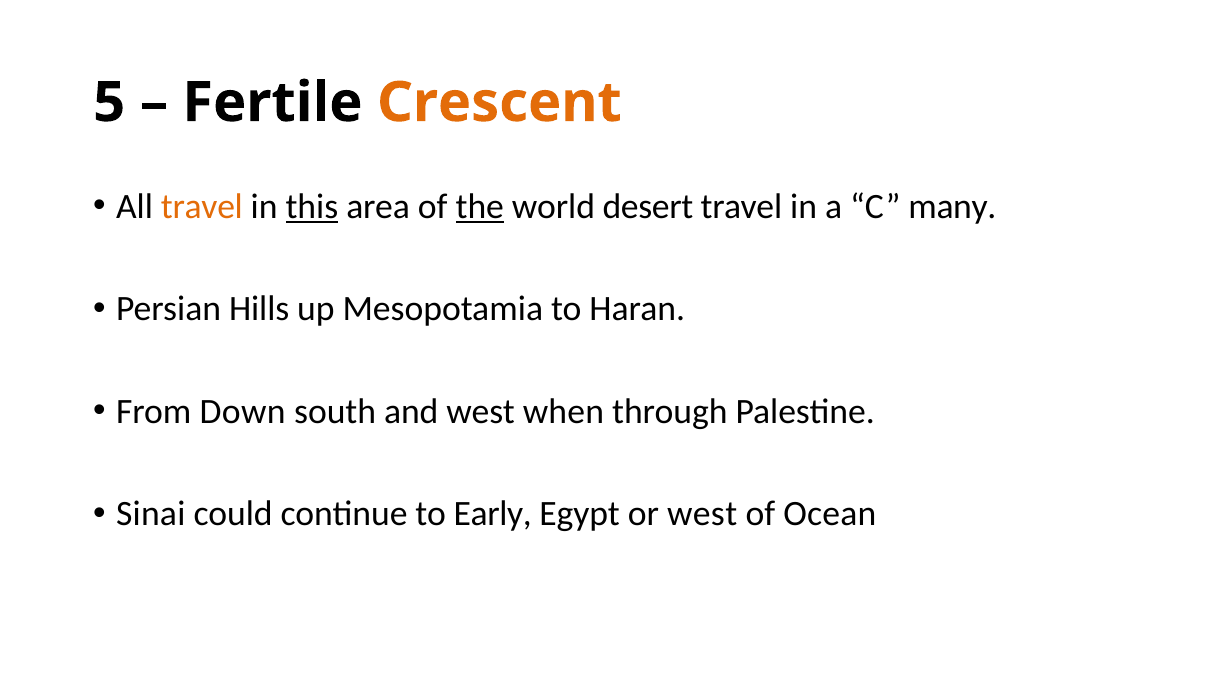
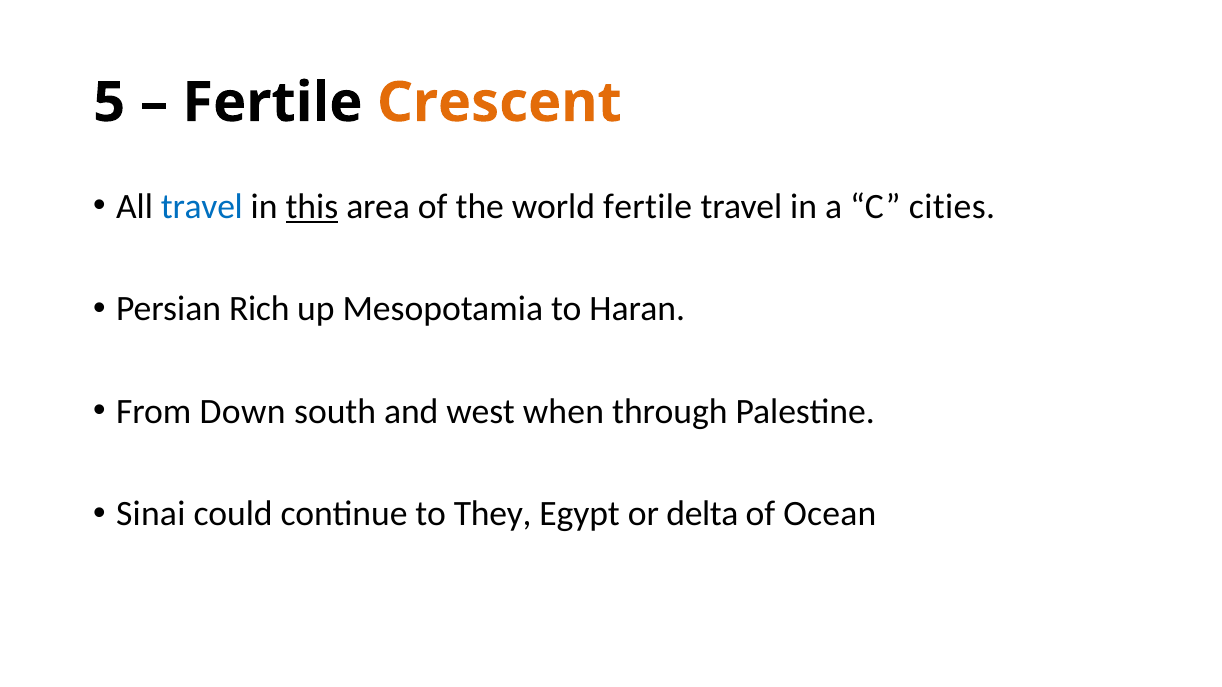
travel at (202, 207) colour: orange -> blue
the underline: present -> none
world desert: desert -> fertile
many: many -> cities
Hills: Hills -> Rich
Early: Early -> They
or west: west -> delta
